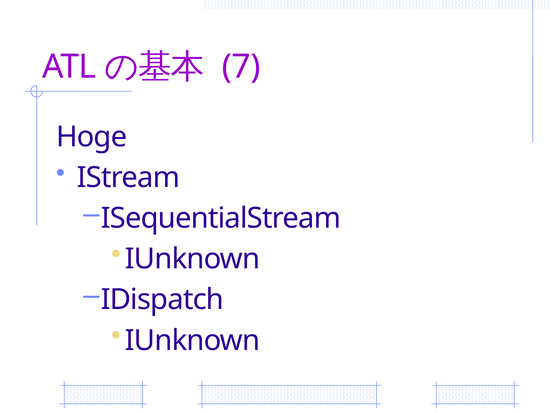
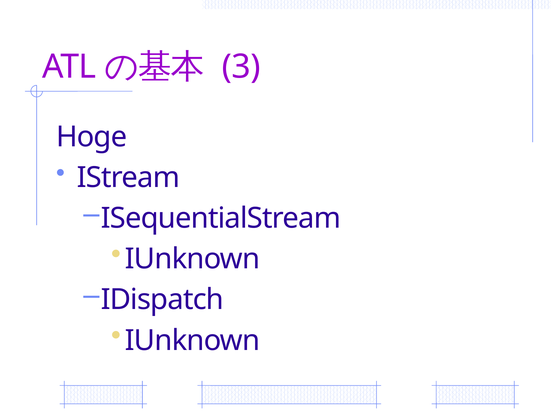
7: 7 -> 3
